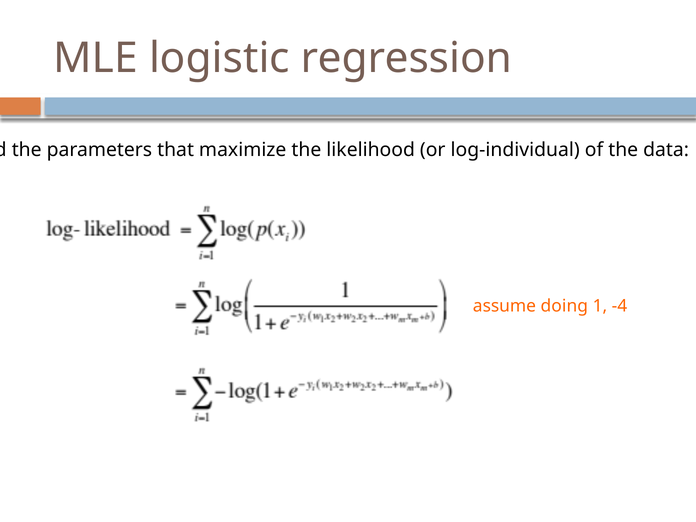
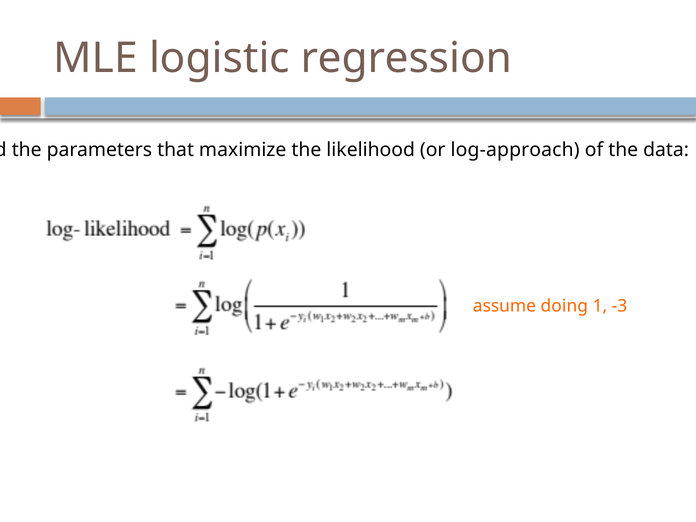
log-individual: log-individual -> log-approach
-4: -4 -> -3
